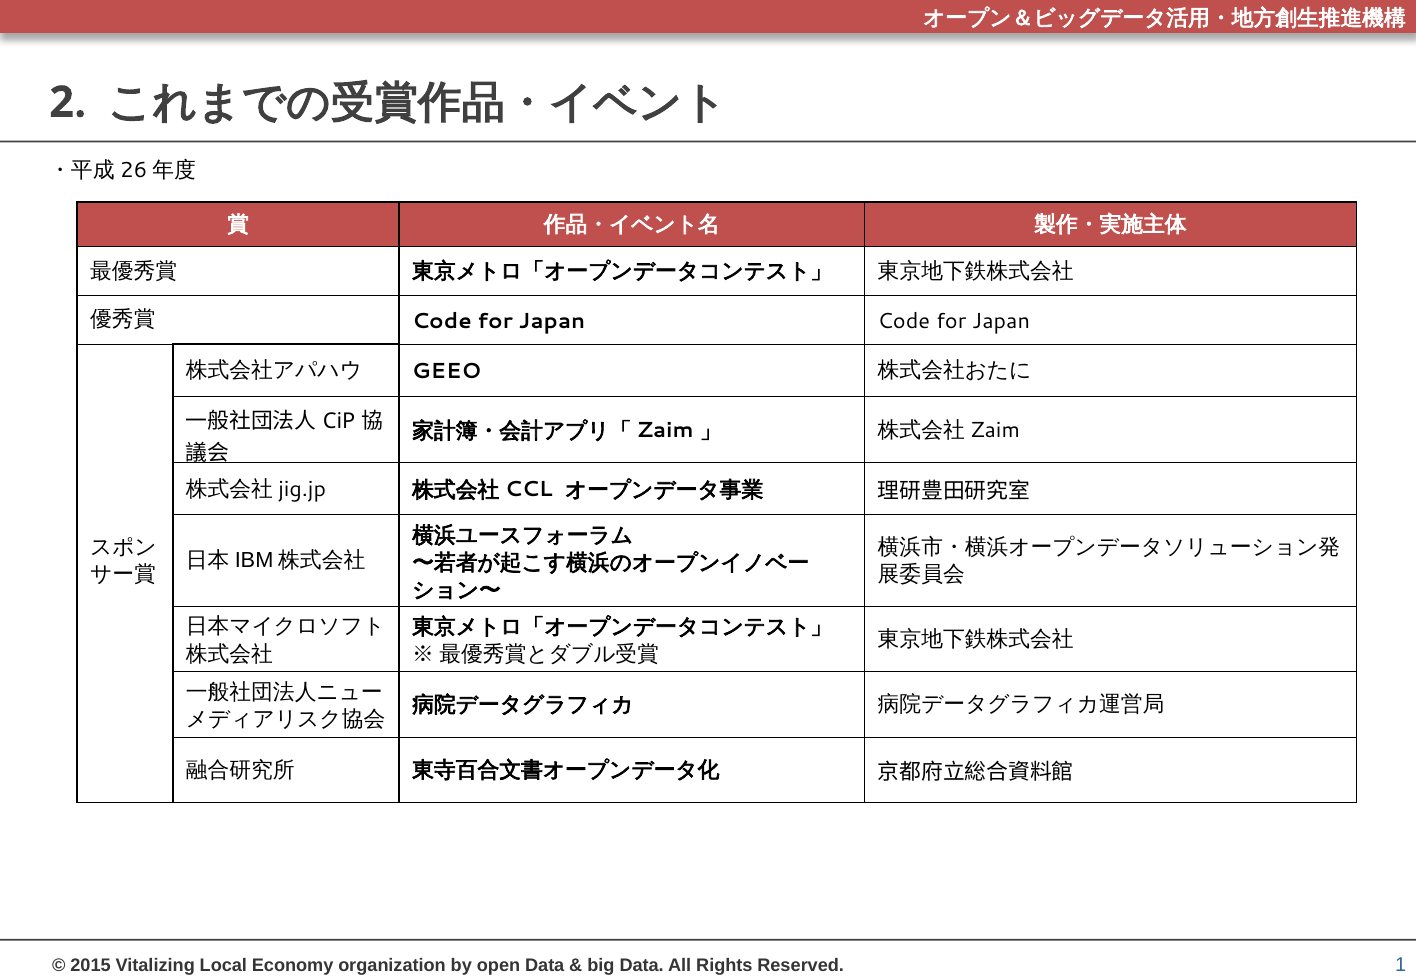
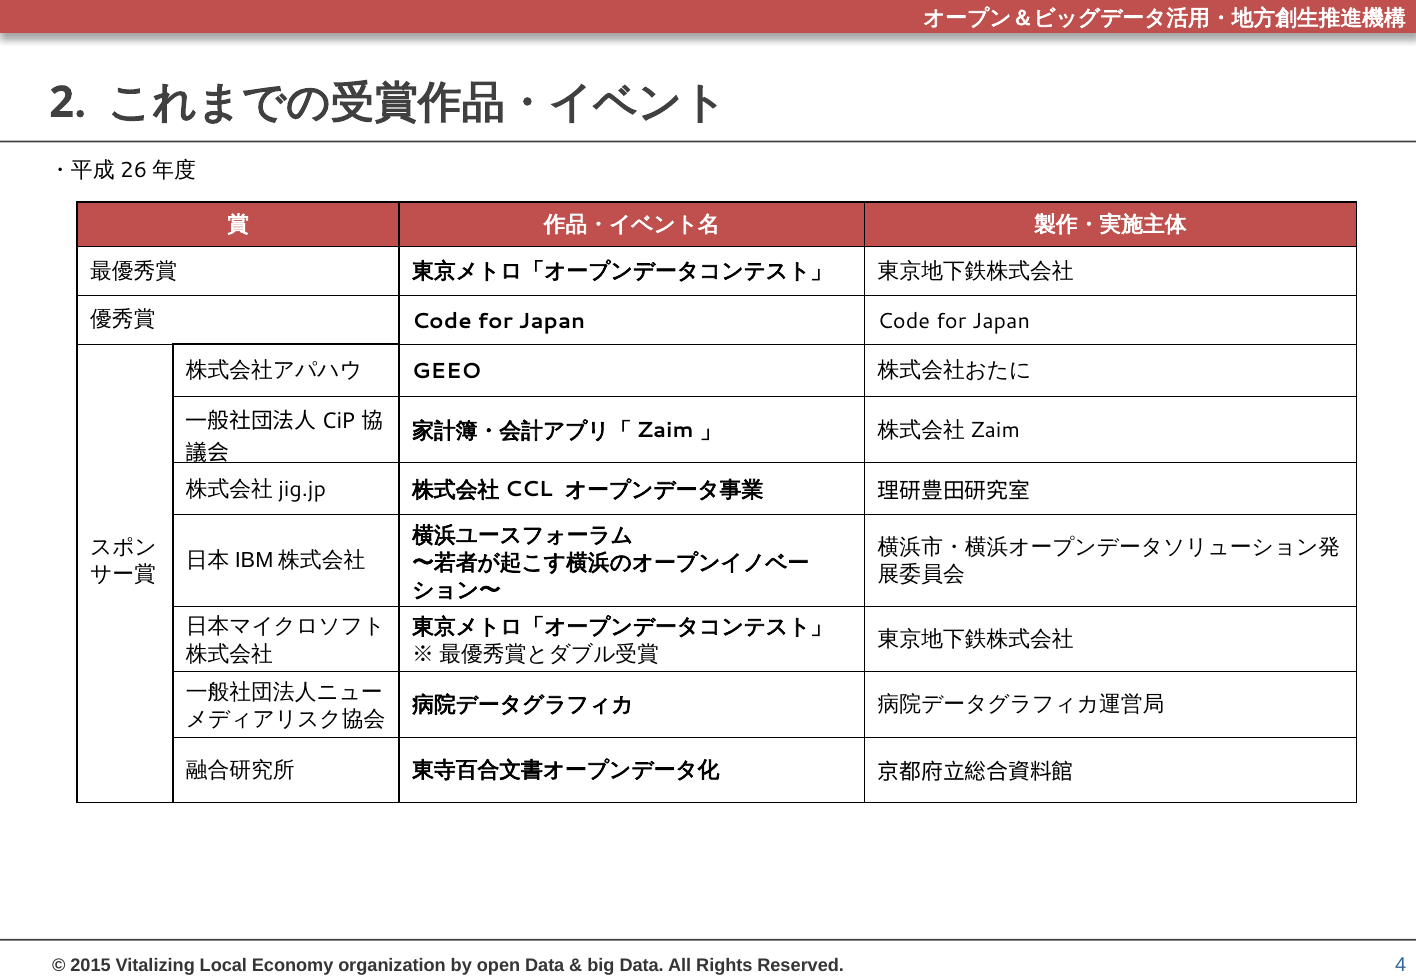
1: 1 -> 4
